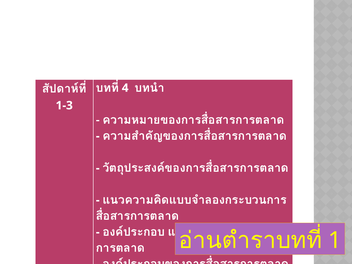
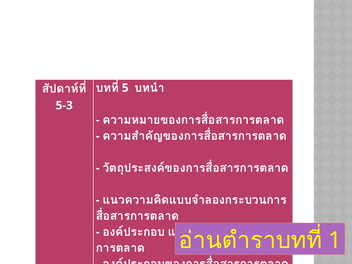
4: 4 -> 5
1-3: 1-3 -> 5-3
